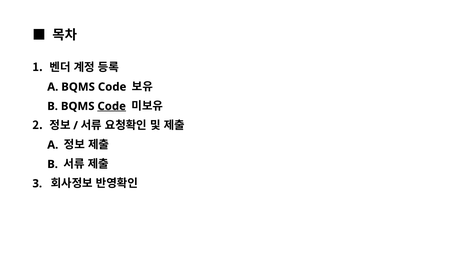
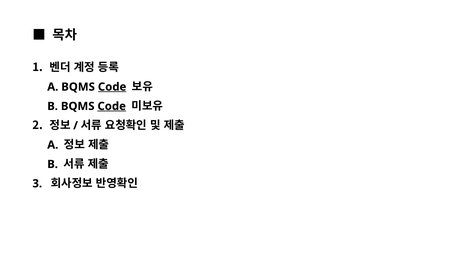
Code at (112, 87) underline: none -> present
